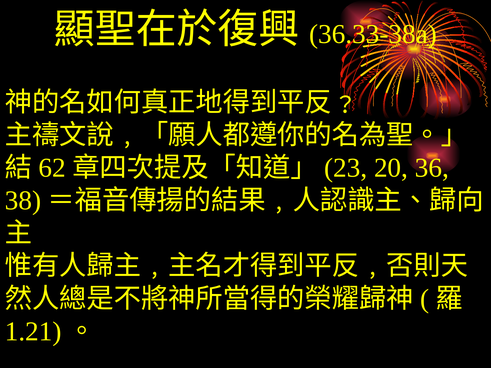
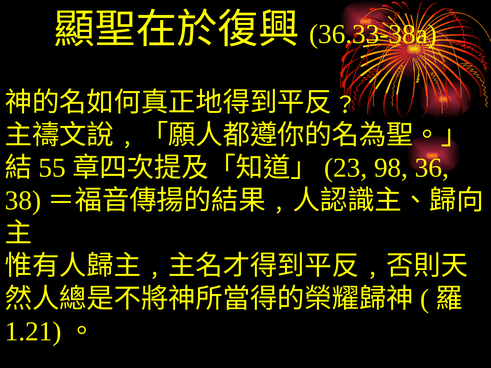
62: 62 -> 55
20: 20 -> 98
